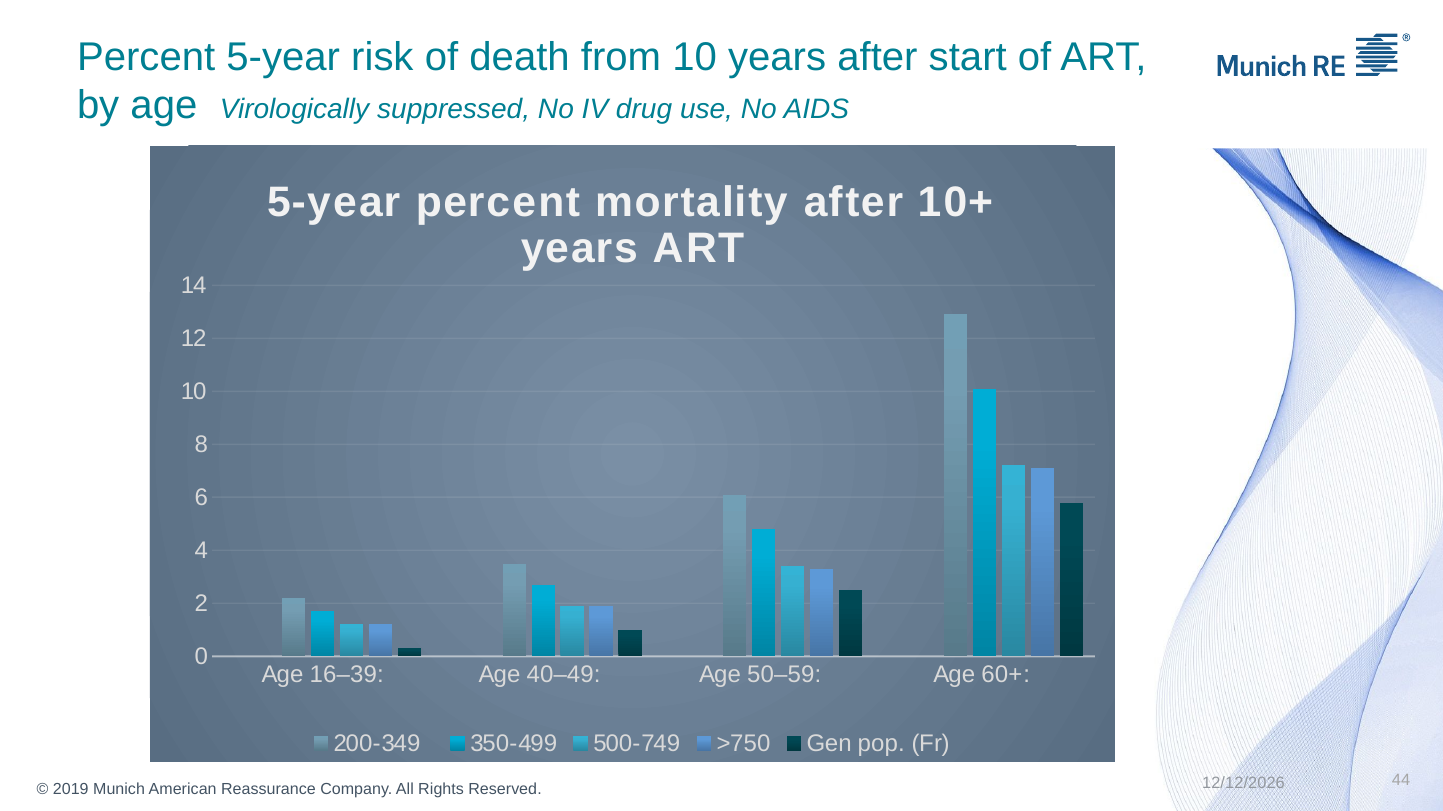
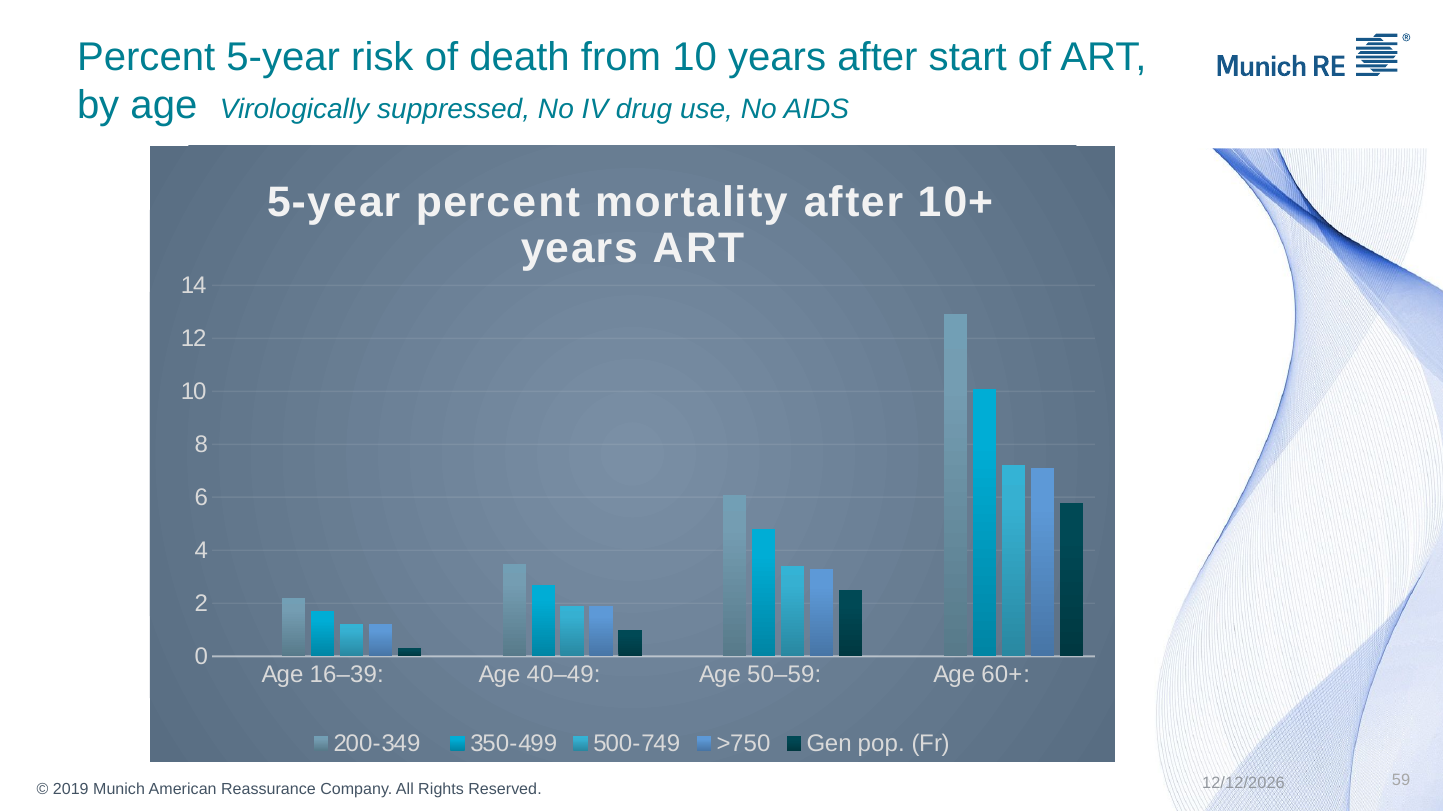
44: 44 -> 59
